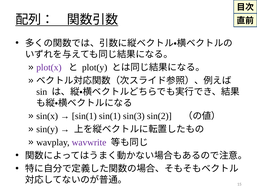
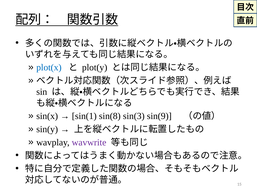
plot(x colour: purple -> blue
sin(1 sin(1: sin(1 -> sin(8
sin(2: sin(2 -> sin(9
